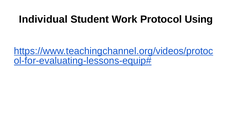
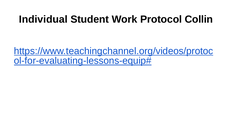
Using: Using -> Collin
